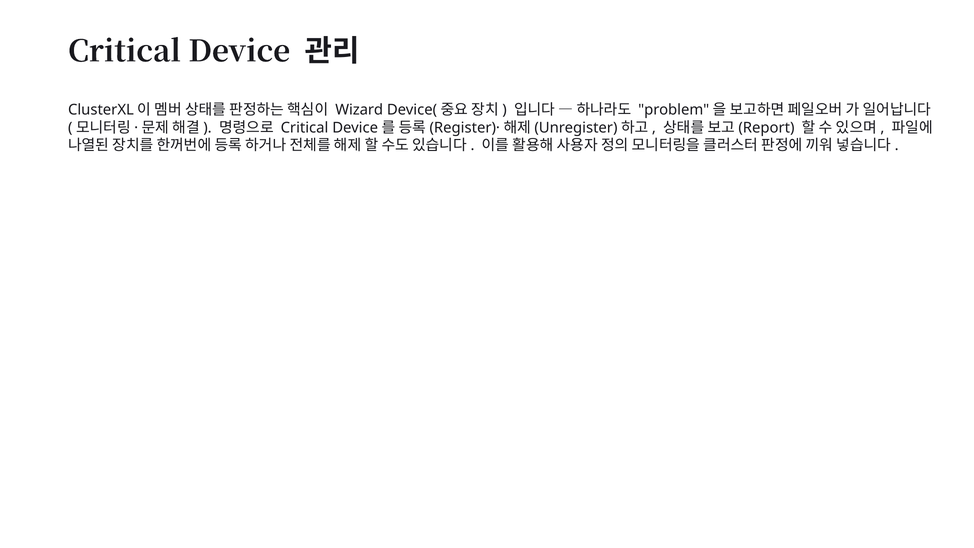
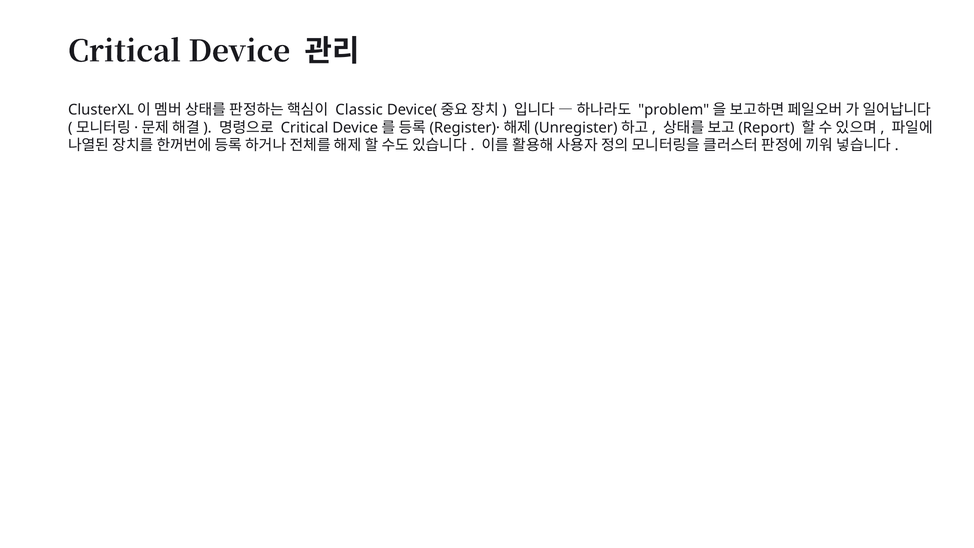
Wizard: Wizard -> Classic
